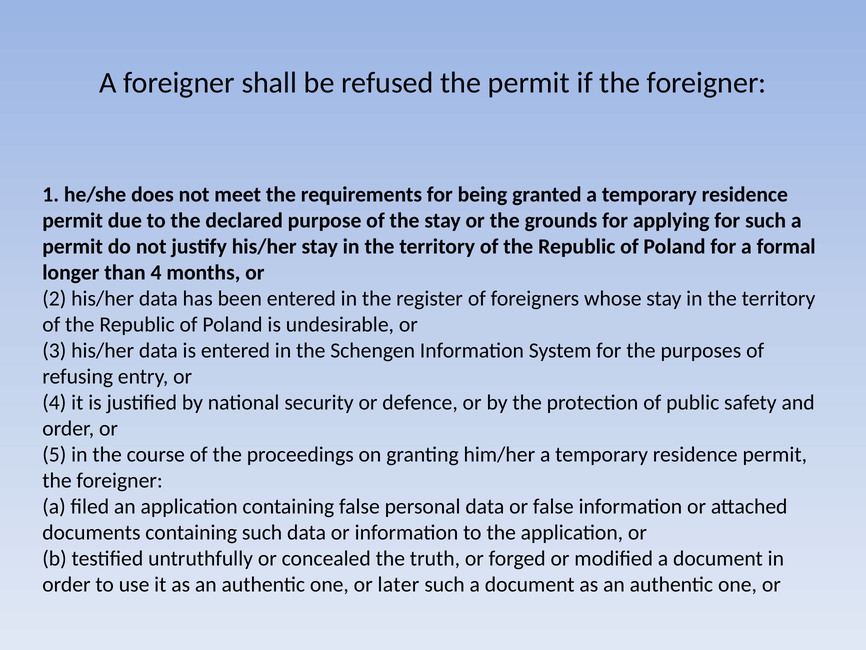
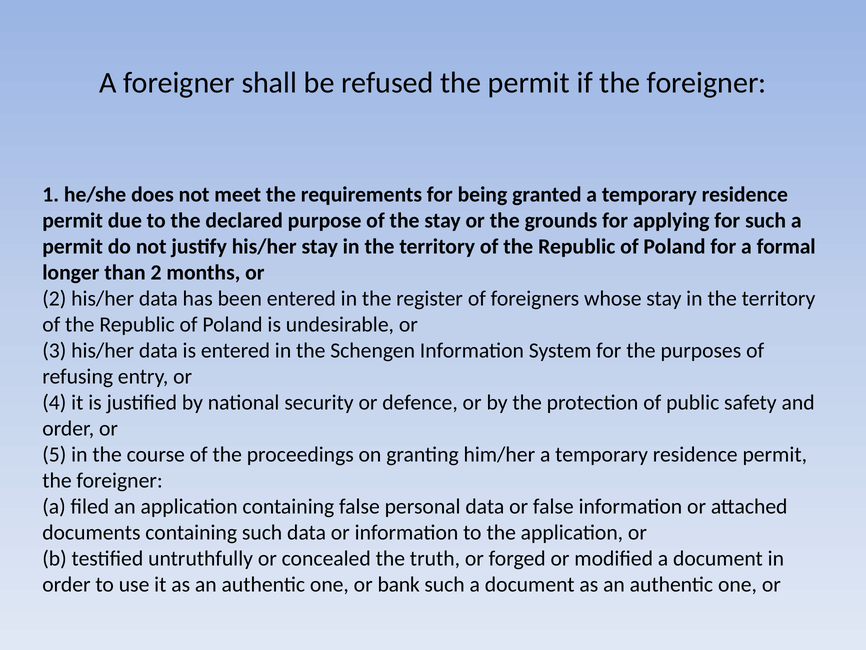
than 4: 4 -> 2
later: later -> bank
